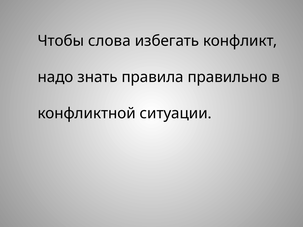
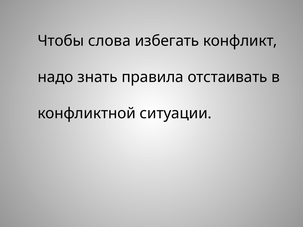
правильно: правильно -> отстаивать
